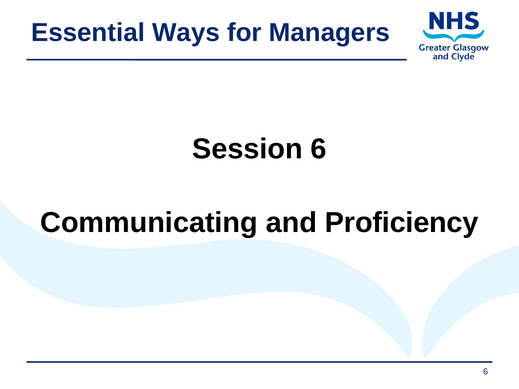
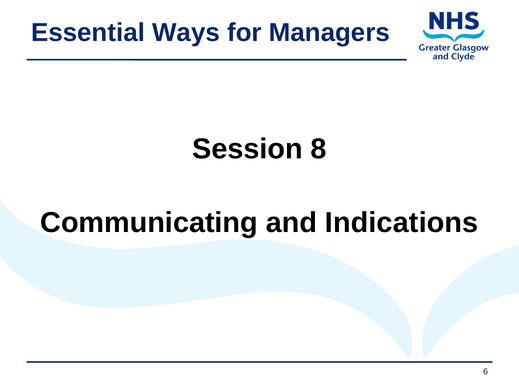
Session 6: 6 -> 8
Proficiency: Proficiency -> Indications
